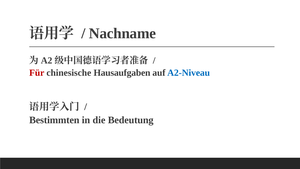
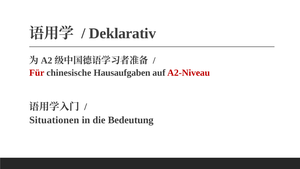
Nachname: Nachname -> Deklarativ
A2-Niveau colour: blue -> red
Bestimmten: Bestimmten -> Situationen
